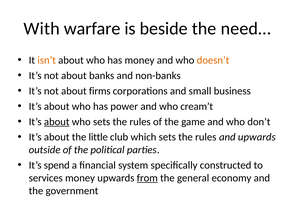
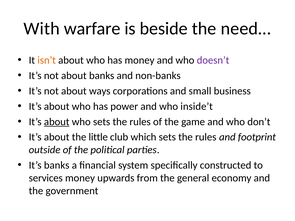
doesn’t colour: orange -> purple
firms: firms -> ways
cream’t: cream’t -> inside’t
and upwards: upwards -> footprint
It’s spend: spend -> banks
from underline: present -> none
